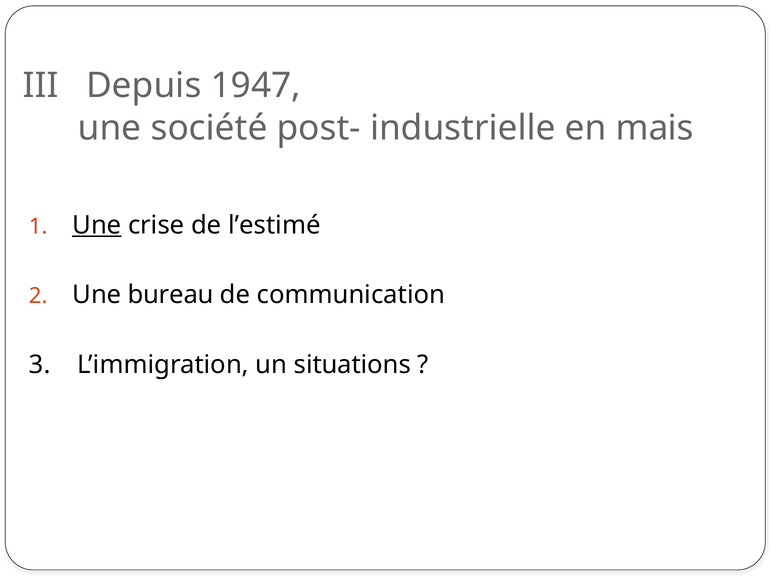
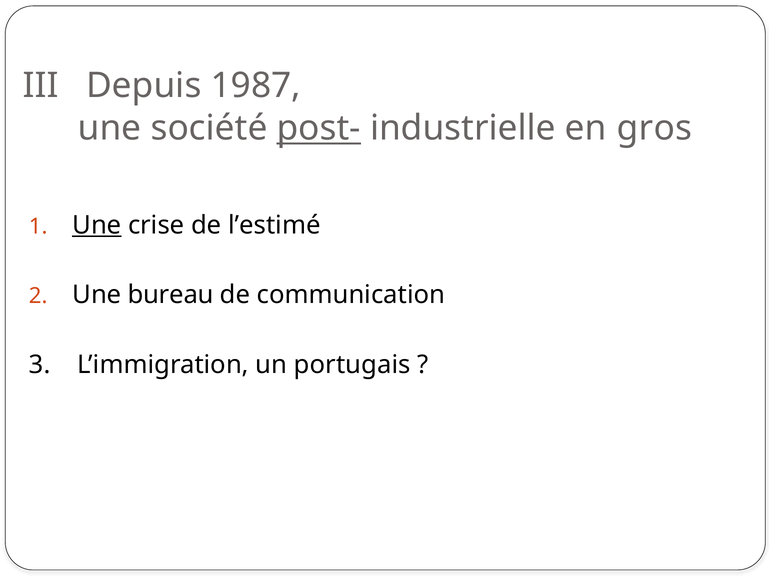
1947: 1947 -> 1987
post- underline: none -> present
mais: mais -> gros
situations: situations -> portugais
